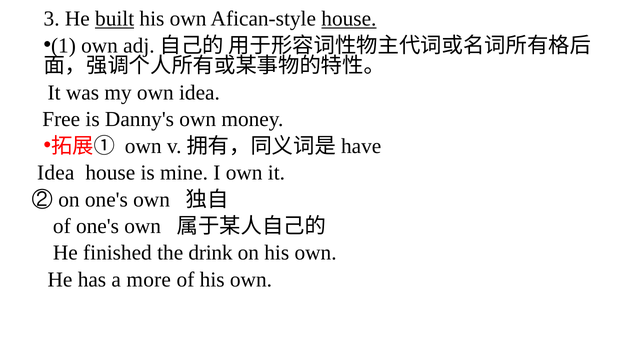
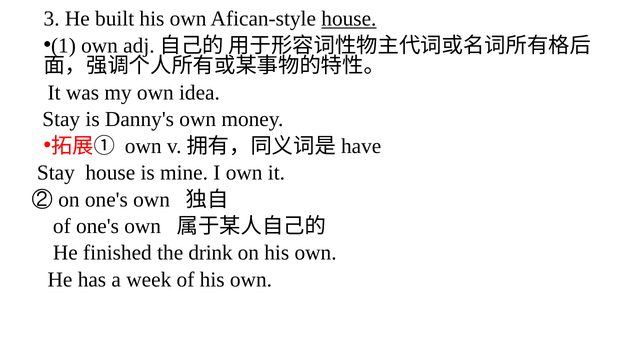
built underline: present -> none
Free at (61, 119): Free -> Stay
Idea at (56, 173): Idea -> Stay
more: more -> week
